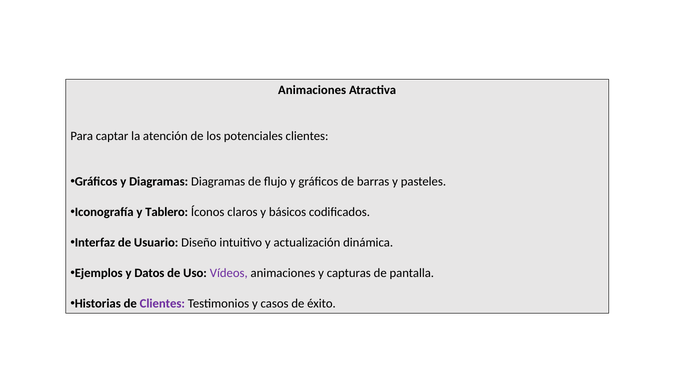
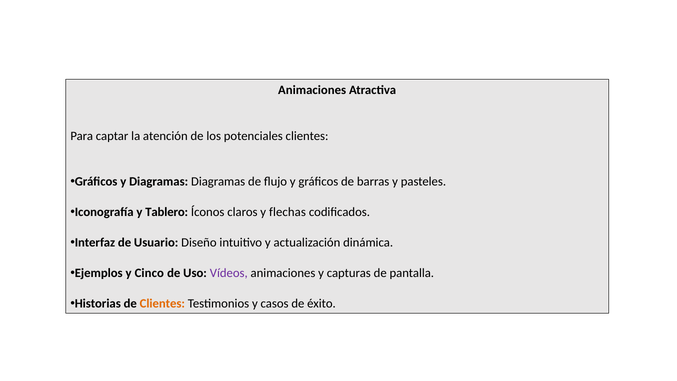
básicos: básicos -> flechas
Datos: Datos -> Cinco
Clientes at (162, 304) colour: purple -> orange
